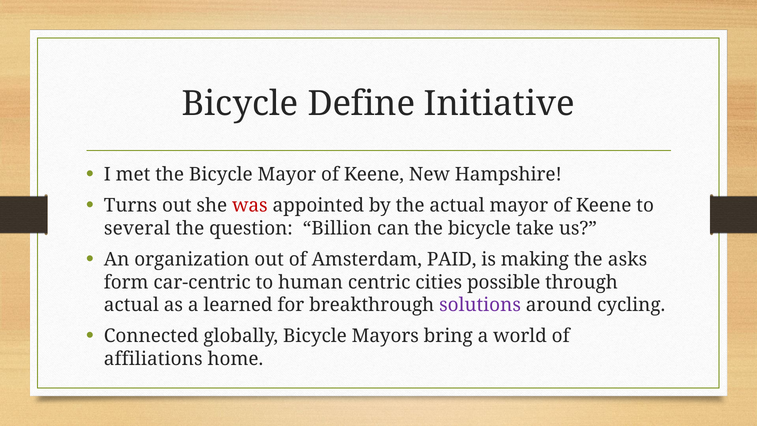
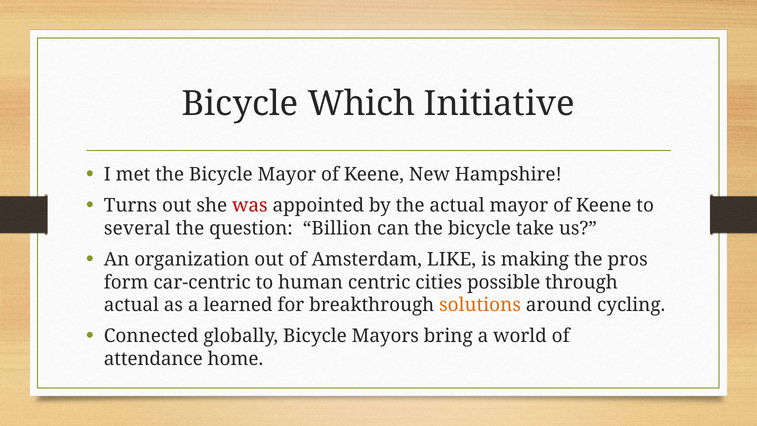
Define: Define -> Which
PAID: PAID -> LIKE
asks: asks -> pros
solutions colour: purple -> orange
affiliations: affiliations -> attendance
